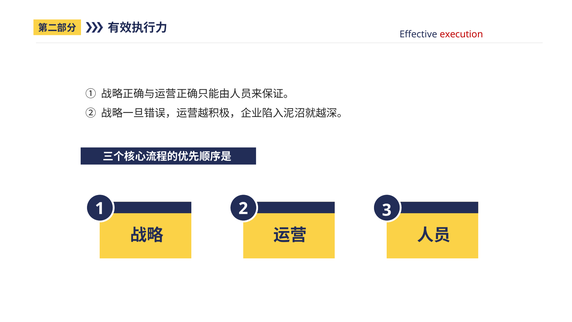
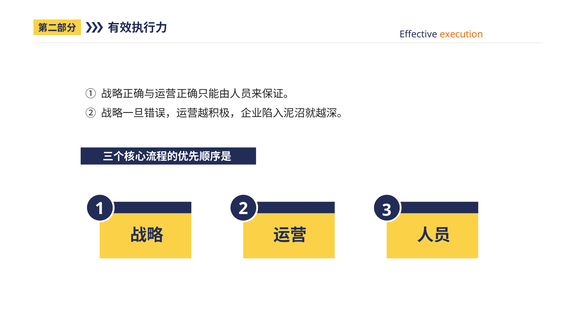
execution colour: red -> orange
